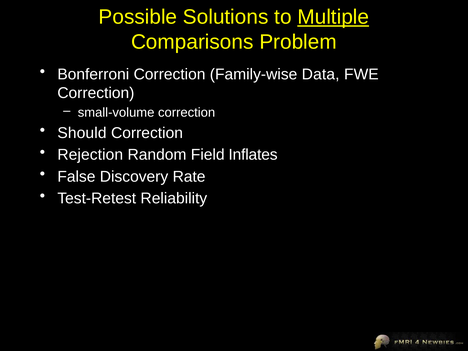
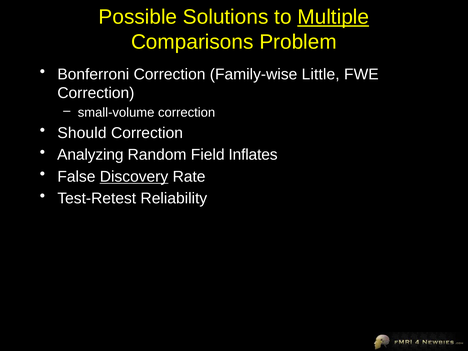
Data: Data -> Little
Rejection: Rejection -> Analyzing
Discovery underline: none -> present
